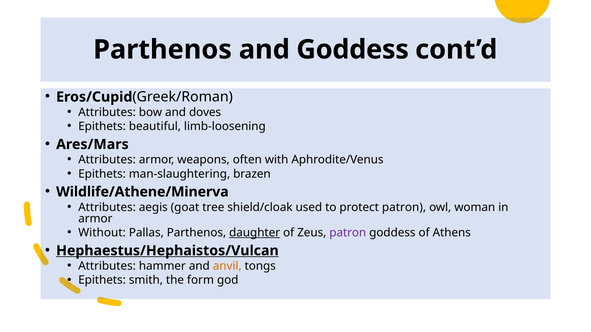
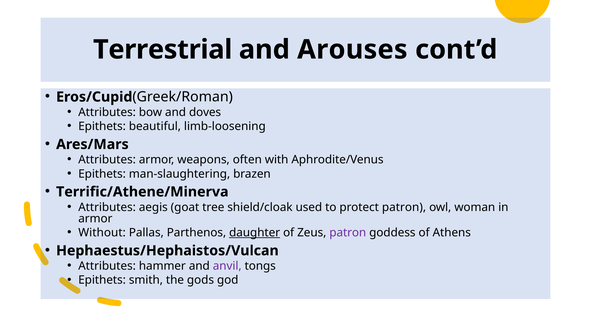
Parthenos at (163, 50): Parthenos -> Terrestrial
and Goddess: Goddess -> Arouses
Wildlife/Athene/Minerva: Wildlife/Athene/Minerva -> Terrific/Athene/Minerva
Hephaestus/Hephaistos/Vulcan underline: present -> none
anvil colour: orange -> purple
form: form -> gods
